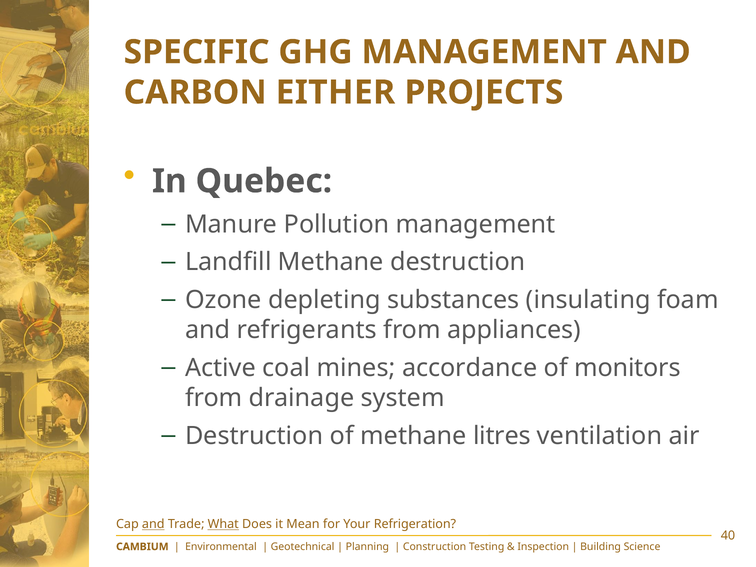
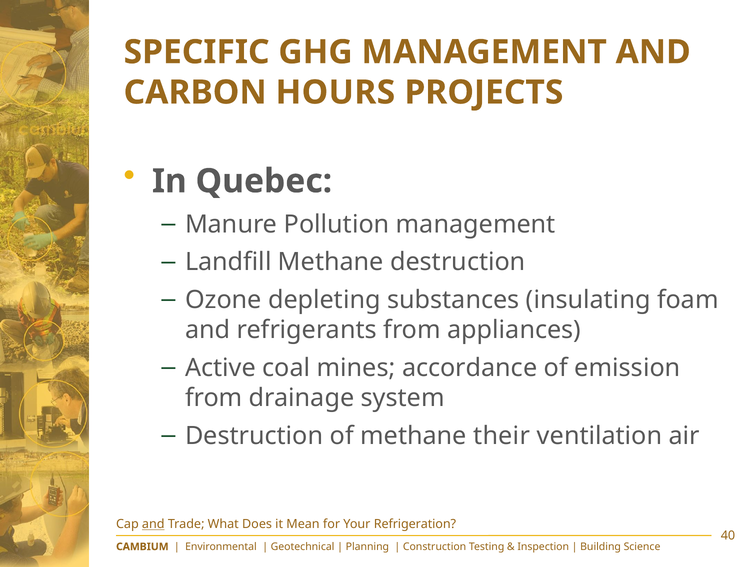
EITHER: EITHER -> HOURS
monitors: monitors -> emission
litres: litres -> their
What underline: present -> none
